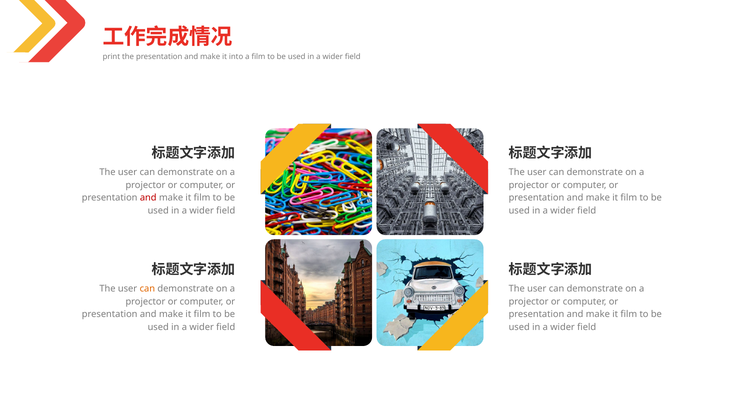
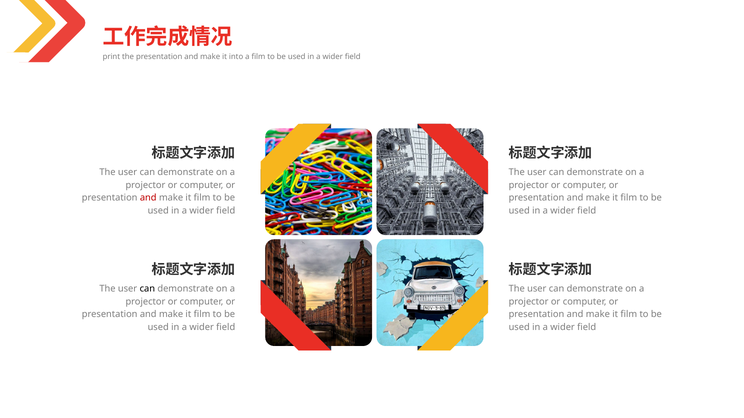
can at (147, 289) colour: orange -> black
